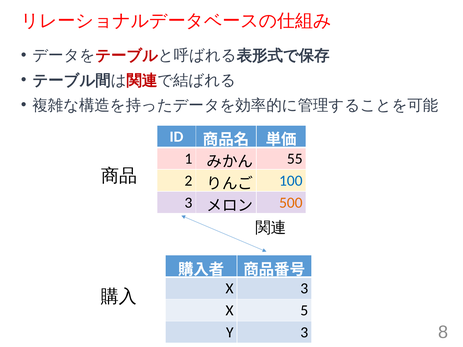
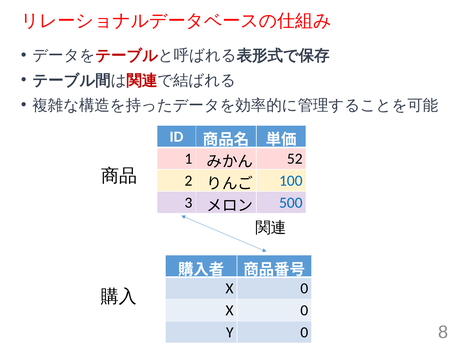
55: 55 -> 52
500 colour: orange -> blue
3 at (304, 289): 3 -> 0
5 at (304, 311): 5 -> 0
Y 3: 3 -> 0
